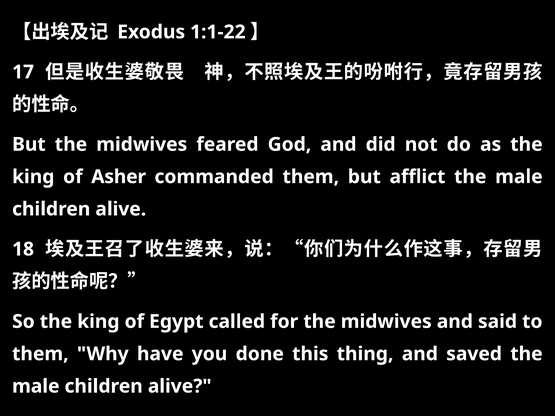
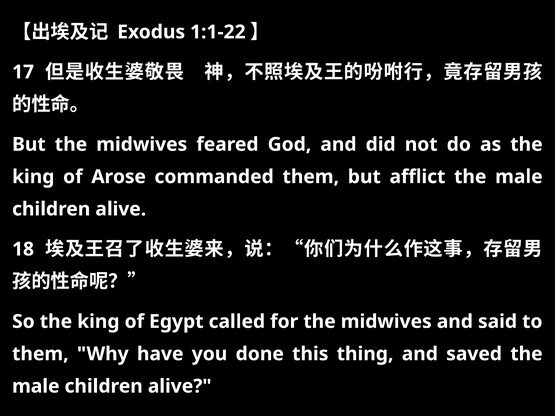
Asher: Asher -> Arose
